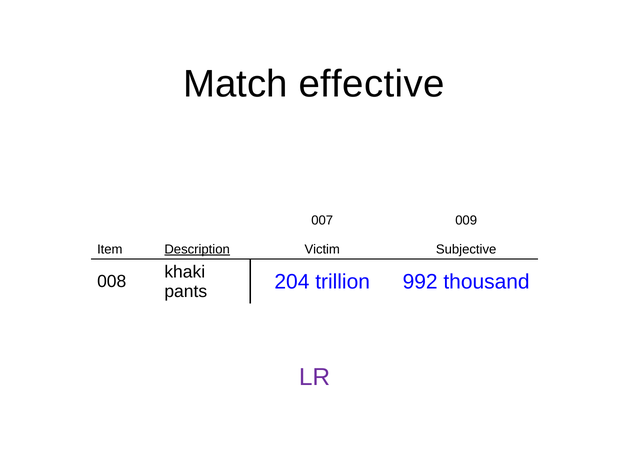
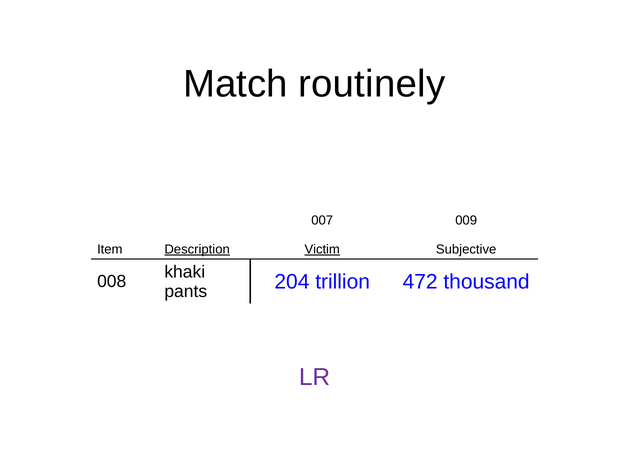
effective: effective -> routinely
Victim underline: none -> present
992: 992 -> 472
